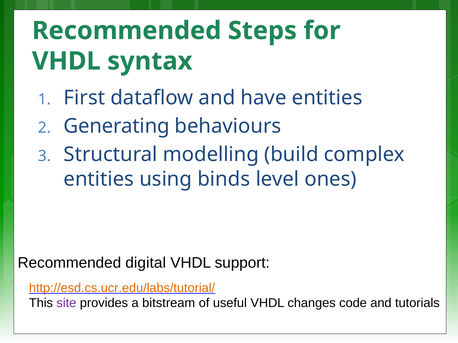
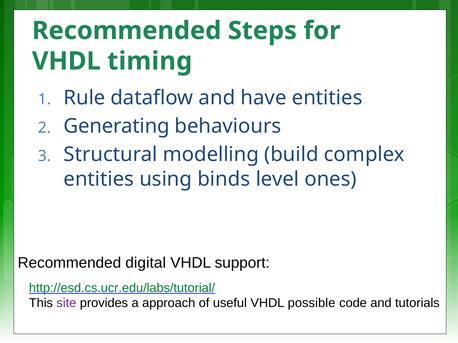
syntax: syntax -> timing
First: First -> Rule
http://esd.cs.ucr.edu/labs/tutorial/ colour: orange -> green
bitstream: bitstream -> approach
changes: changes -> possible
